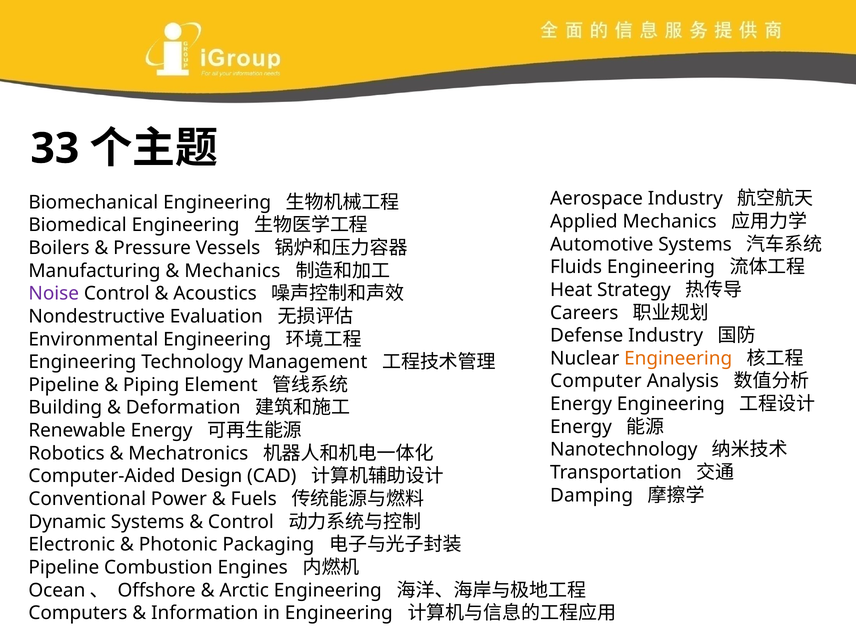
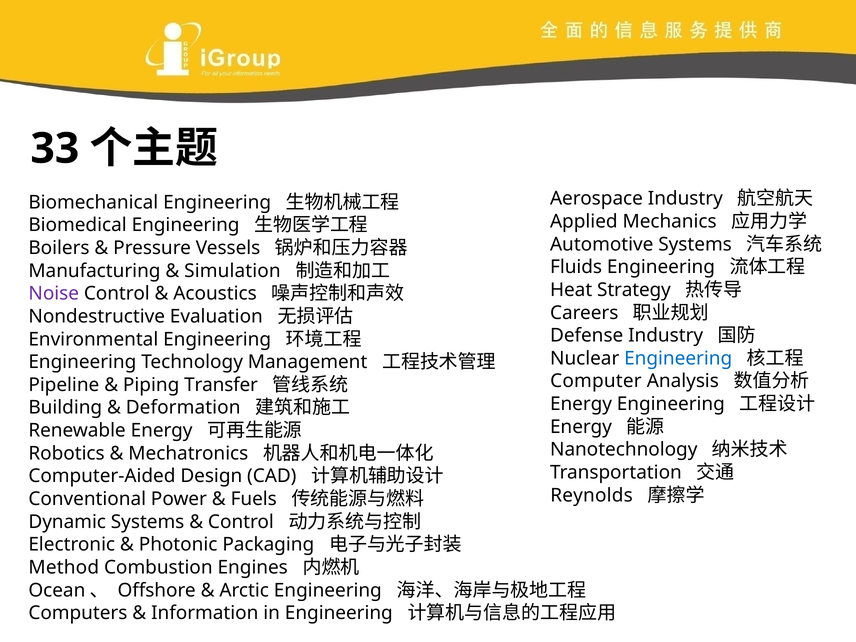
Mechanics at (232, 271): Mechanics -> Simulation
Engineering at (678, 358) colour: orange -> blue
Element: Element -> Transfer
Damping: Damping -> Reynolds
Pipeline at (64, 567): Pipeline -> Method
